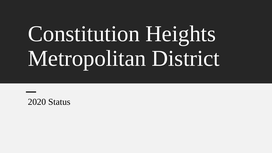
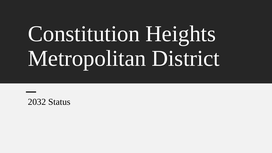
2020: 2020 -> 2032
